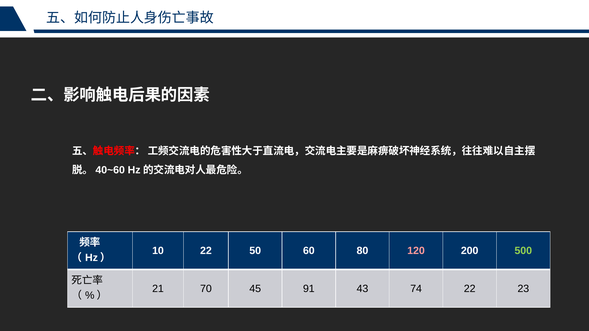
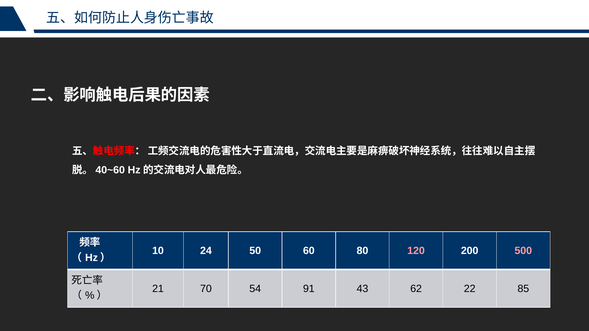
10 22: 22 -> 24
500 colour: light green -> pink
45: 45 -> 54
74: 74 -> 62
23: 23 -> 85
